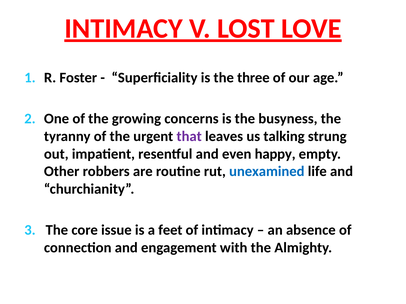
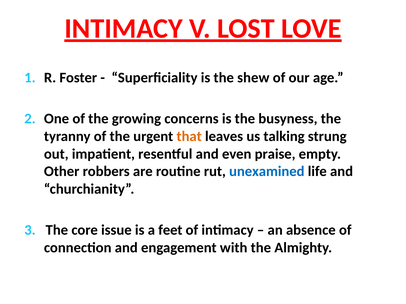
three: three -> shew
that colour: purple -> orange
happy: happy -> praise
